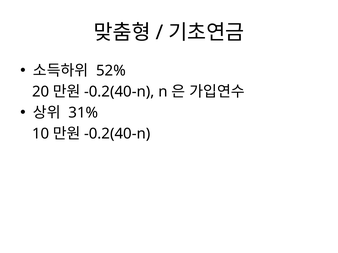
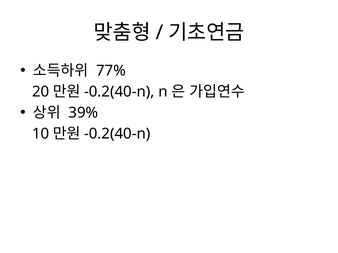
52%: 52% -> 77%
31%: 31% -> 39%
